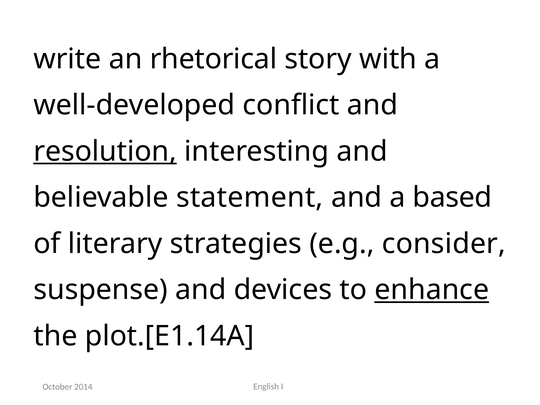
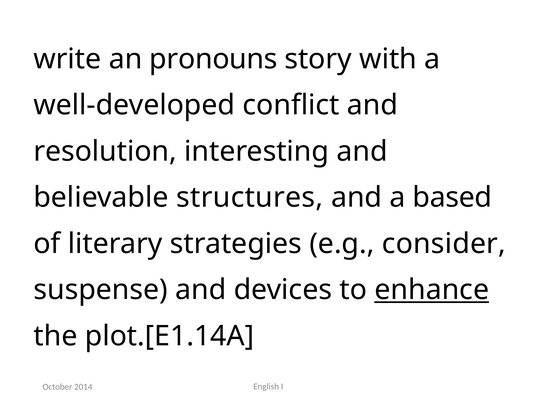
rhetorical: rhetorical -> pronouns
resolution underline: present -> none
statement: statement -> structures
